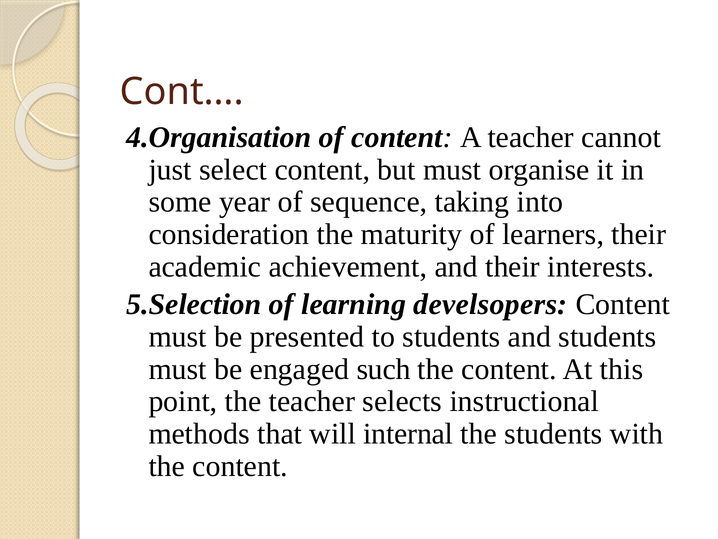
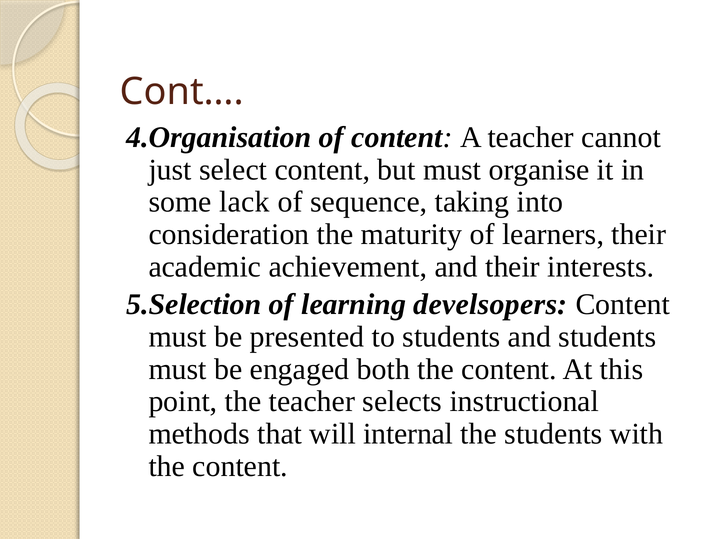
year: year -> lack
such: such -> both
